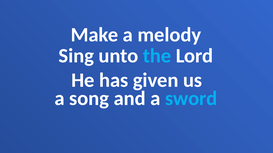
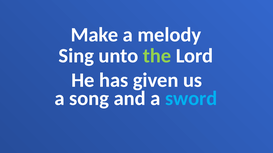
the colour: light blue -> light green
